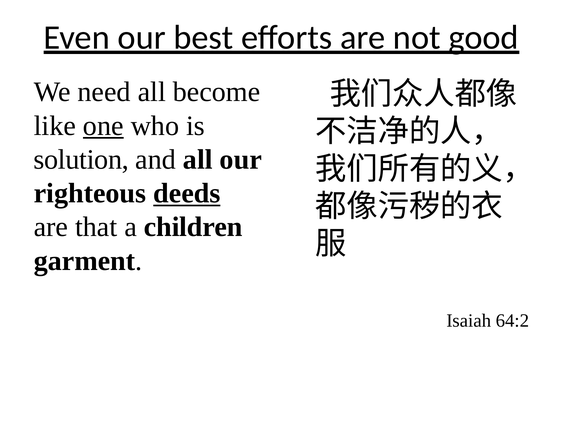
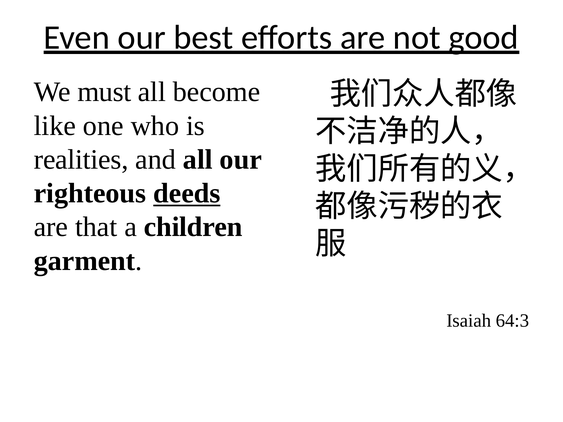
need: need -> must
one underline: present -> none
solution: solution -> realities
64:2: 64:2 -> 64:3
